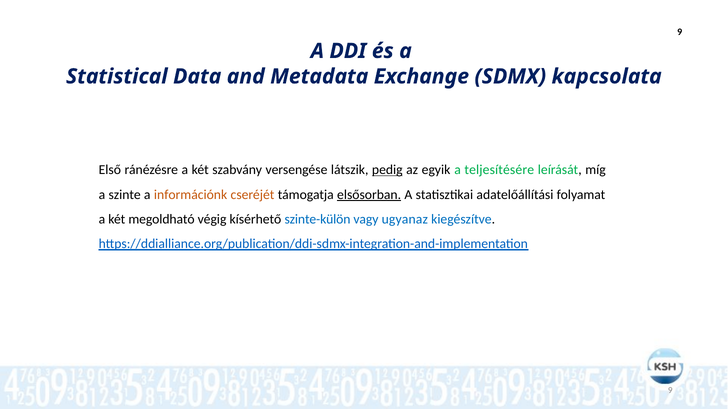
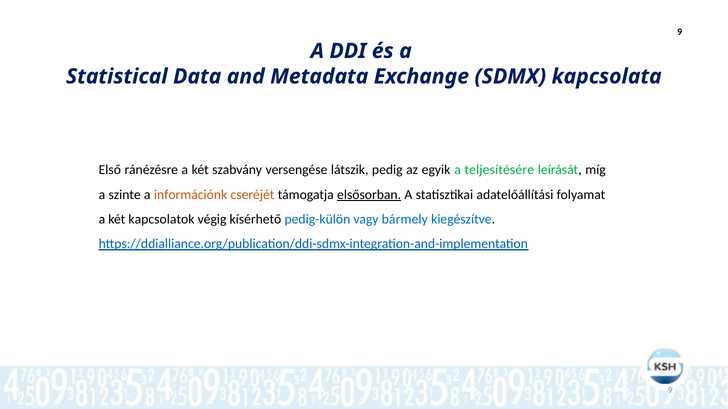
pedig underline: present -> none
megoldható: megoldható -> kapcsolatok
szinte-külön: szinte-külön -> pedig-külön
ugyanaz: ugyanaz -> bármely
